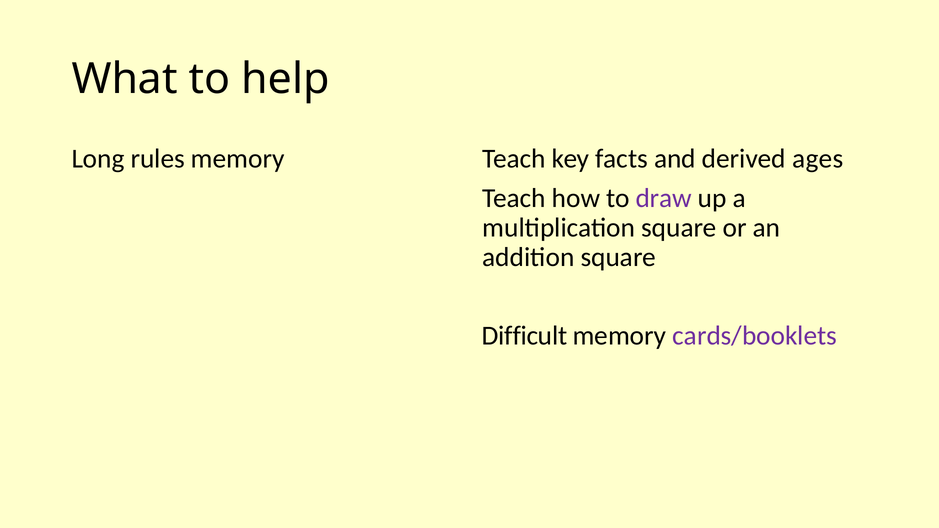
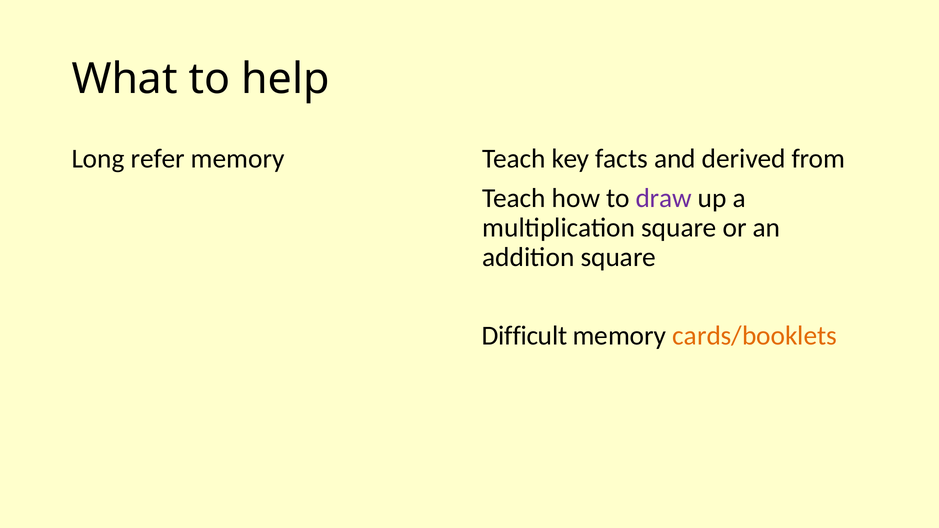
rules: rules -> refer
ages: ages -> from
cards/booklets colour: purple -> orange
